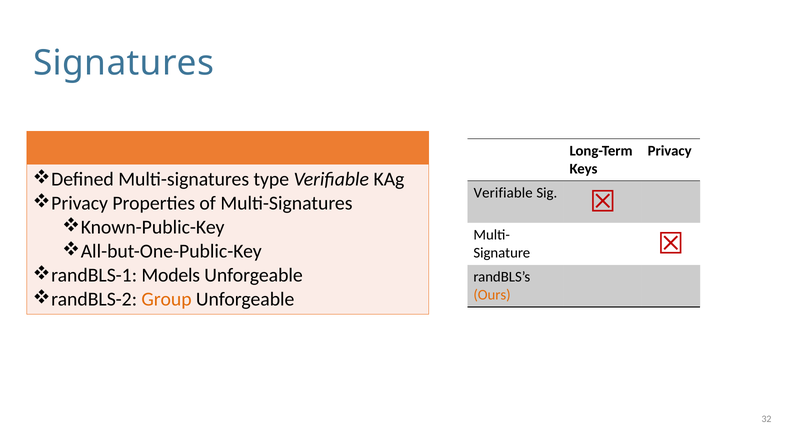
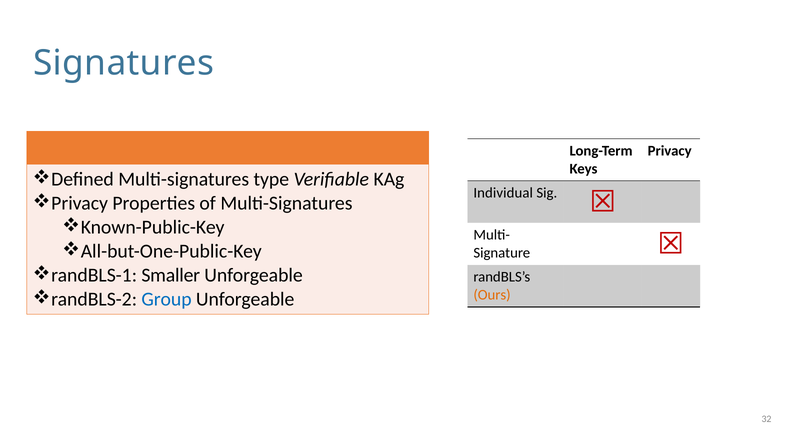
Verifiable at (503, 193): Verifiable -> Individual
Models: Models -> Smaller
Group colour: orange -> blue
